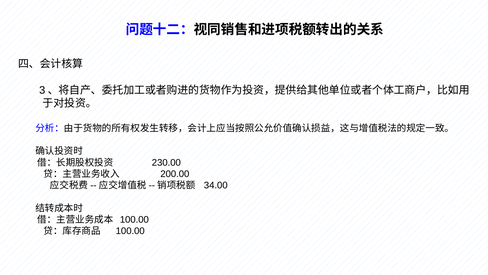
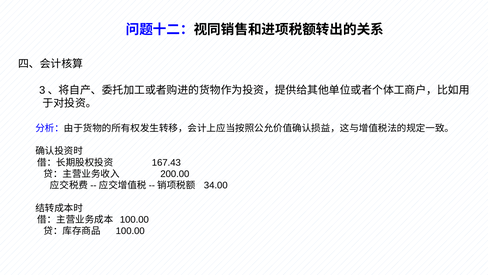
230.00: 230.00 -> 167.43
